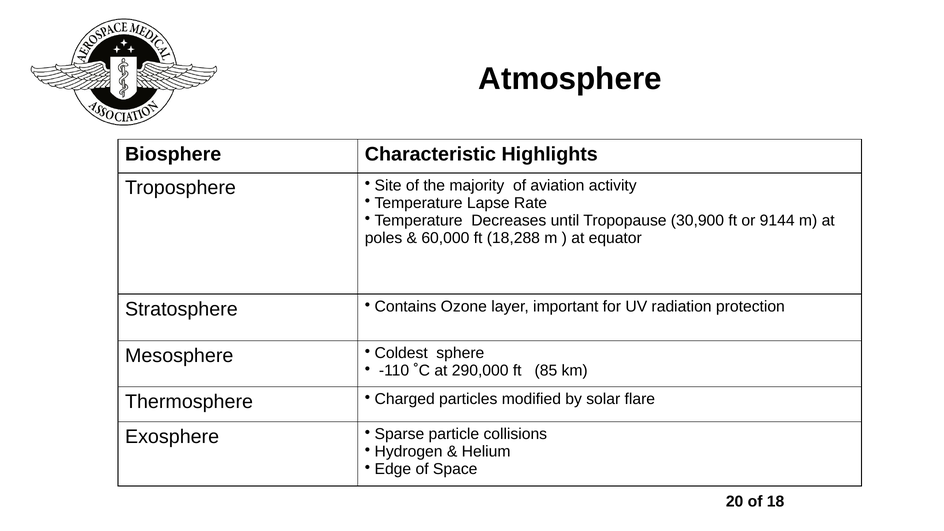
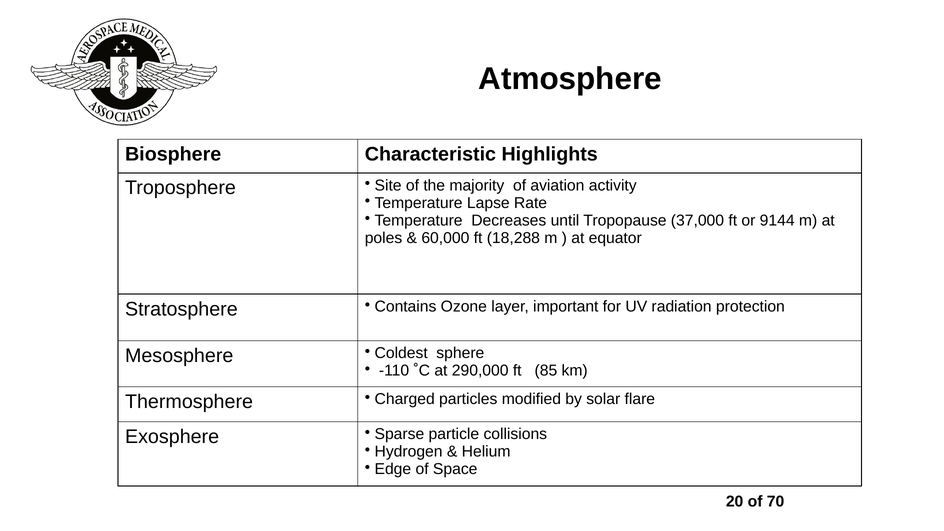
30,900: 30,900 -> 37,000
18: 18 -> 70
